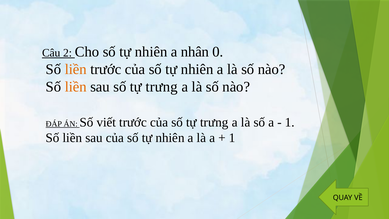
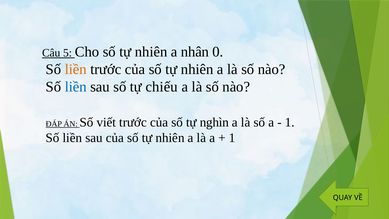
2: 2 -> 5
liền at (76, 87) colour: orange -> blue
sau số tự trưng: trưng -> chiếu
của số tự trưng: trưng -> nghìn
